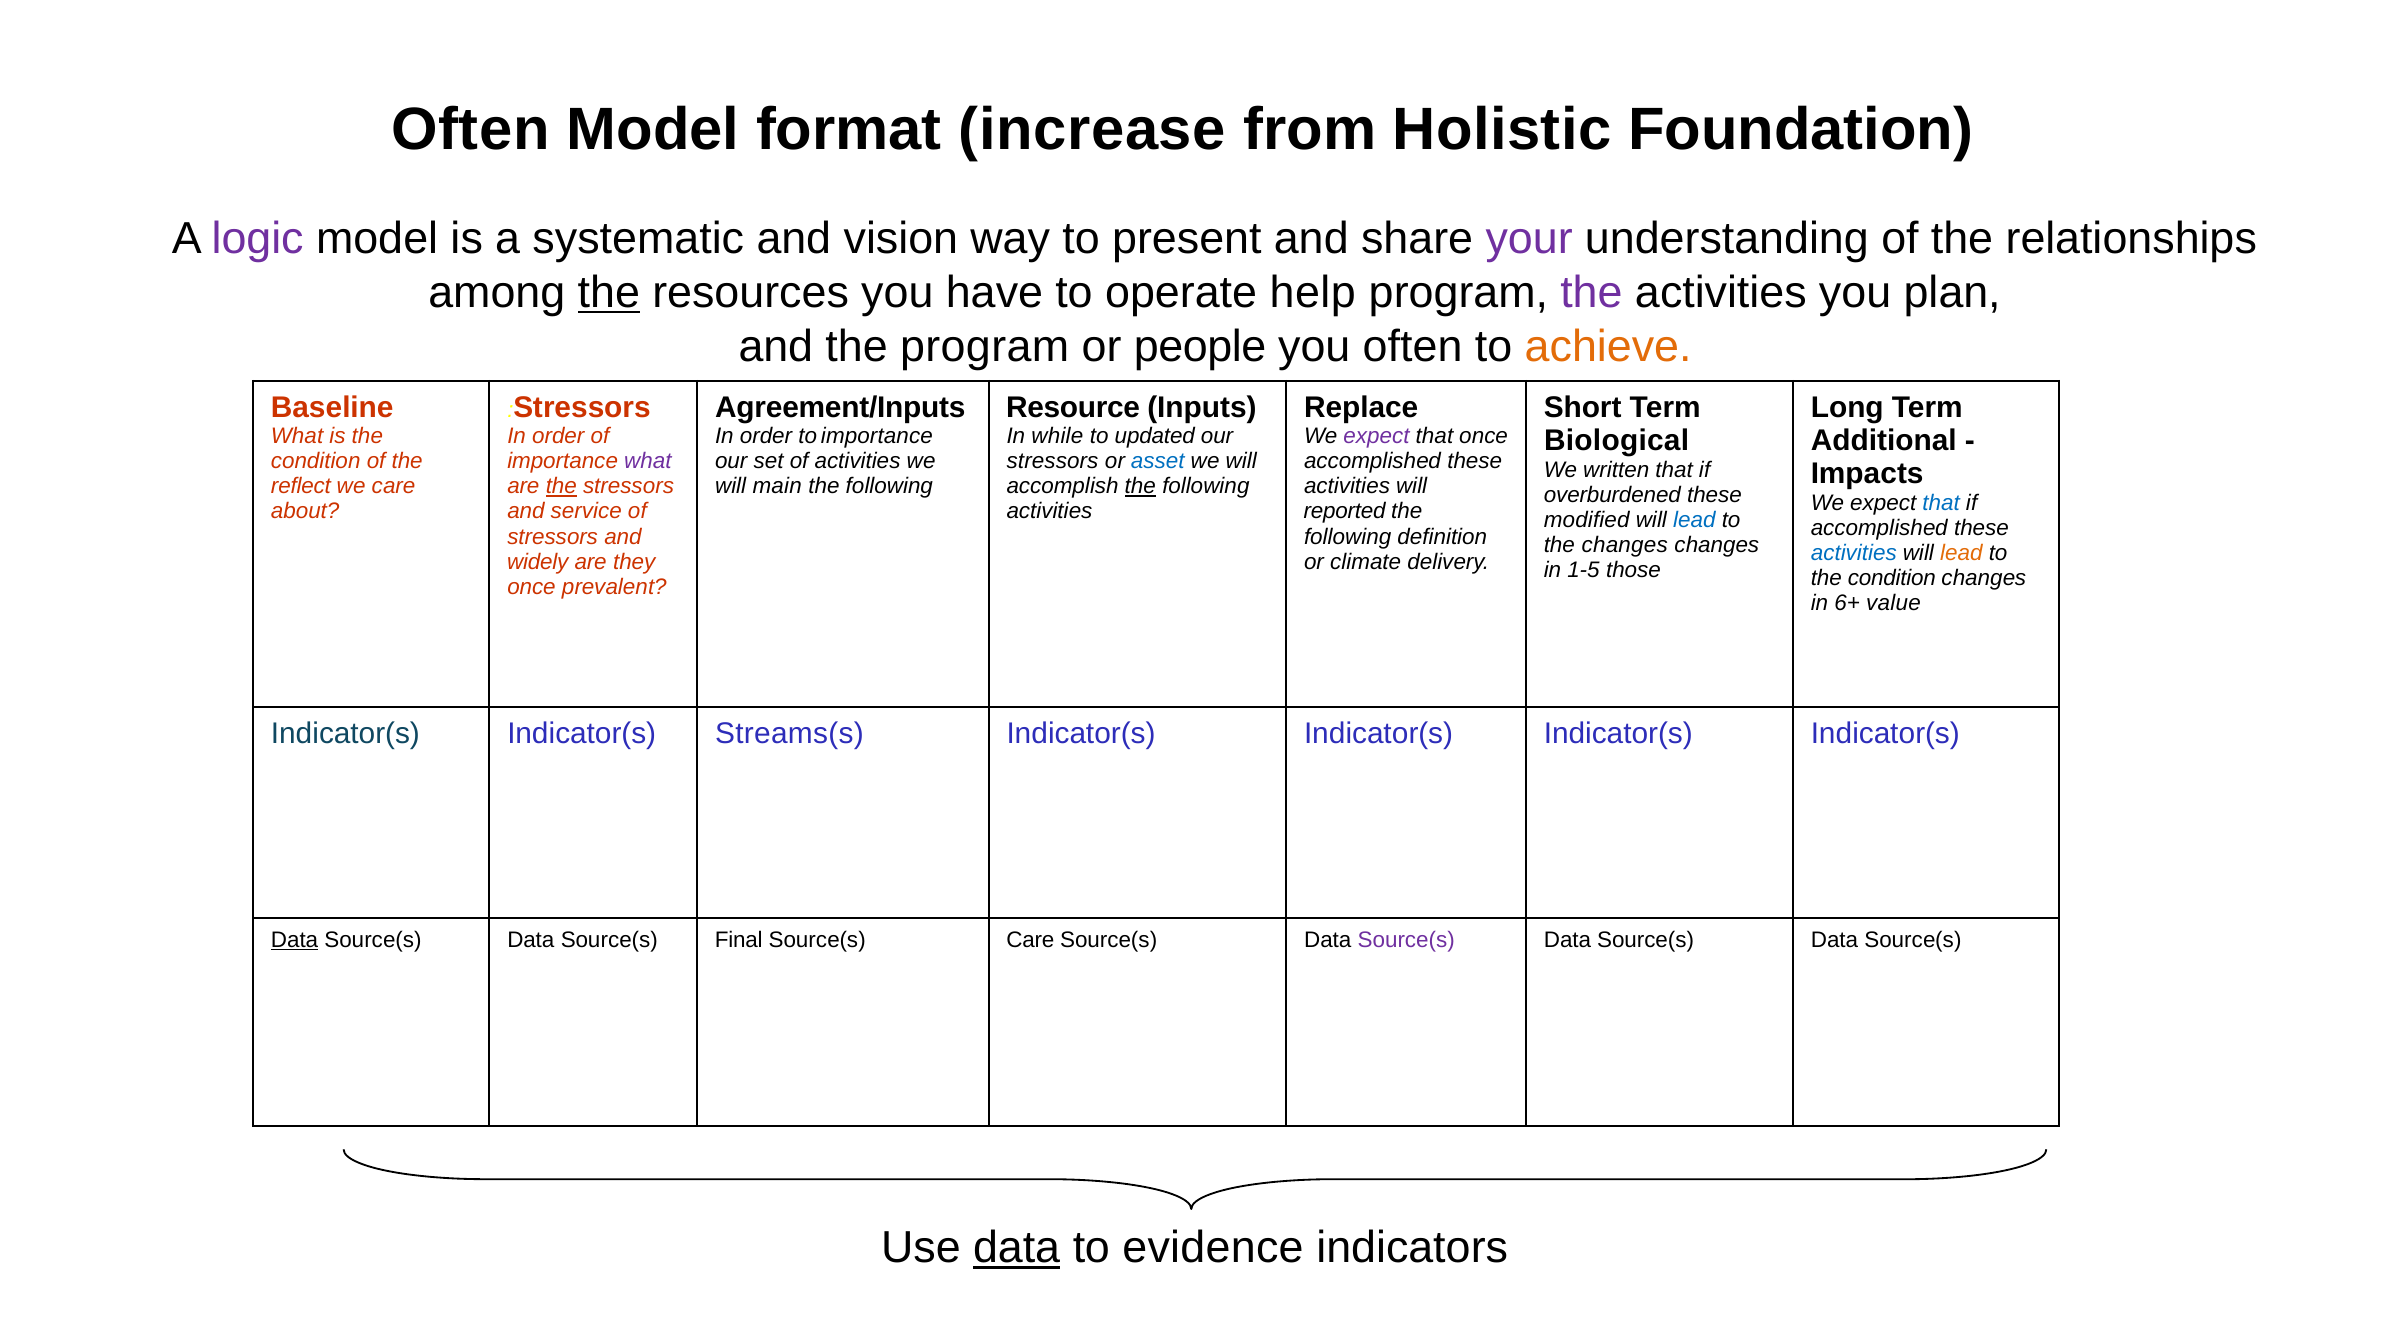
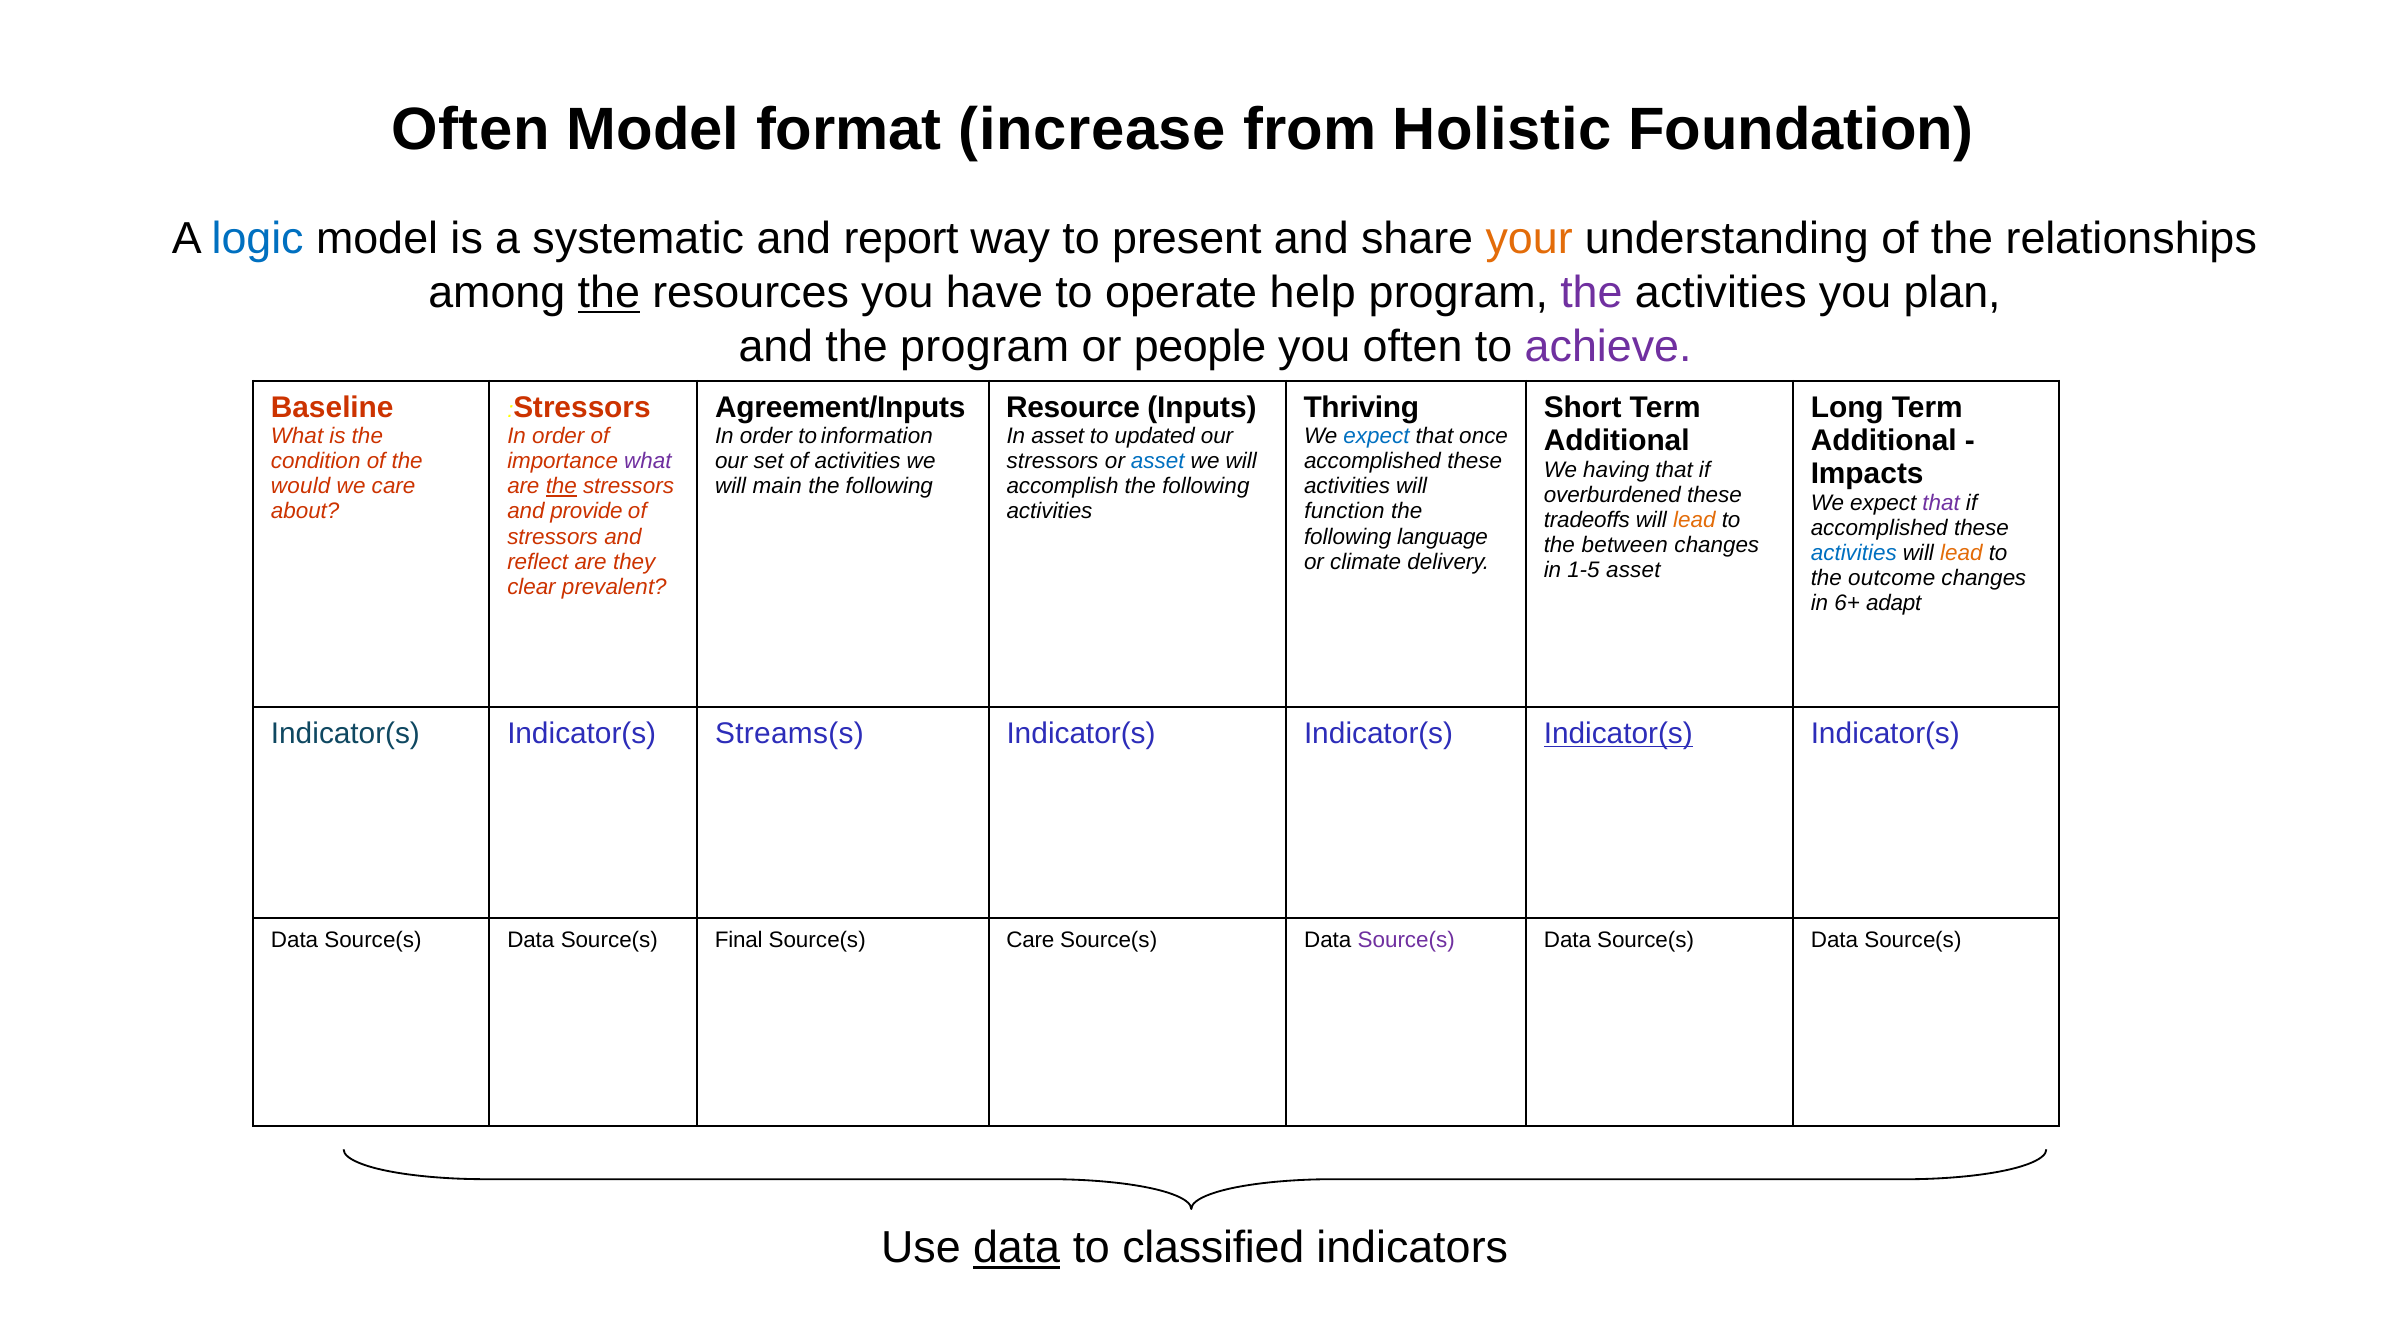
logic colour: purple -> blue
vision: vision -> report
your colour: purple -> orange
achieve colour: orange -> purple
Replace: Replace -> Thriving
to importance: importance -> information
In while: while -> asset
expect at (1376, 436) colour: purple -> blue
Biological at (1617, 441): Biological -> Additional
written: written -> having
reflect: reflect -> would
the at (1140, 487) underline: present -> none
that at (1941, 503) colour: blue -> purple
service: service -> provide
reported: reported -> function
modified: modified -> tradeoffs
lead at (1694, 520) colour: blue -> orange
definition: definition -> language
the changes: changes -> between
widely: widely -> reflect
1-5 those: those -> asset
condition at (1892, 579): condition -> outcome
once at (531, 587): once -> clear
value: value -> adapt
Indicator(s at (1618, 734) underline: none -> present
Data at (295, 940) underline: present -> none
evidence: evidence -> classified
